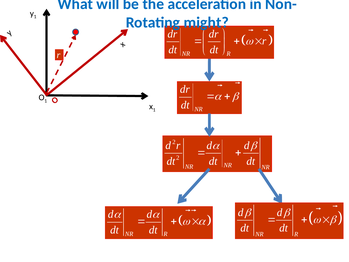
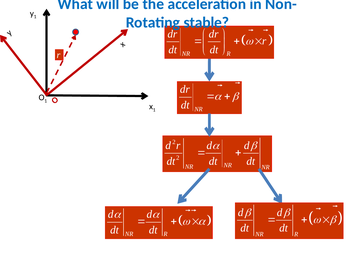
might: might -> stable
